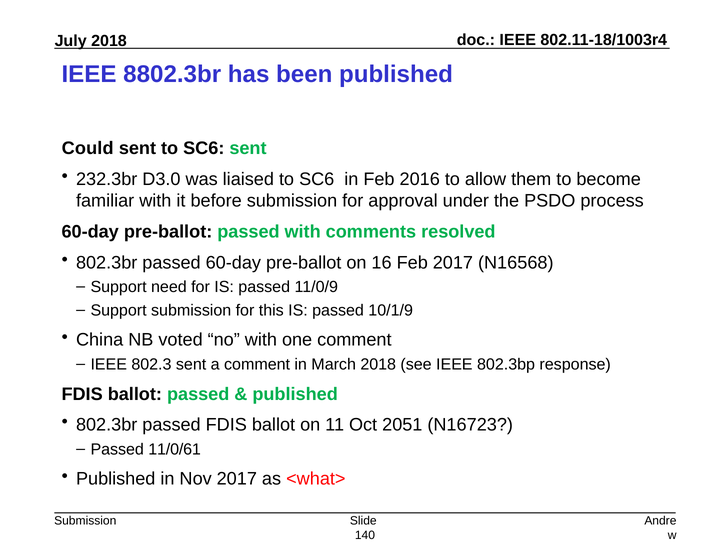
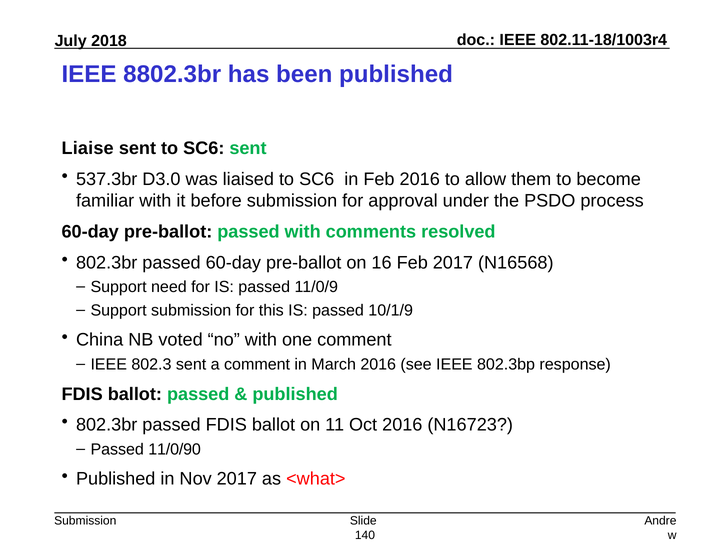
Could: Could -> Liaise
232.3br: 232.3br -> 537.3br
March 2018: 2018 -> 2016
Oct 2051: 2051 -> 2016
11/0/61: 11/0/61 -> 11/0/90
